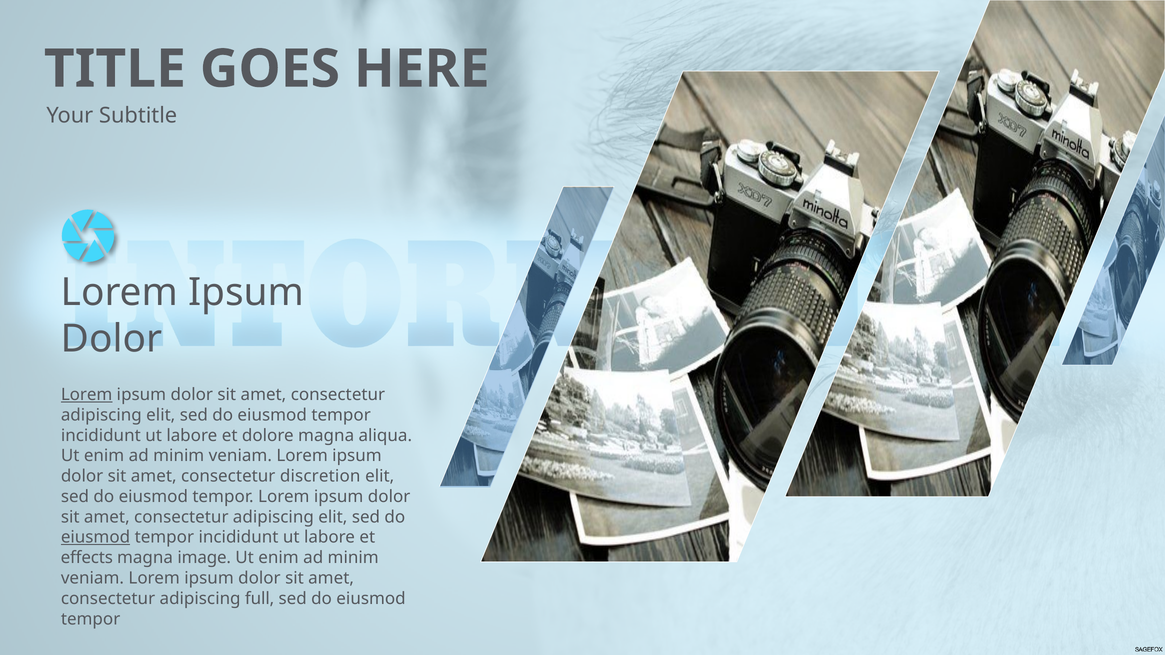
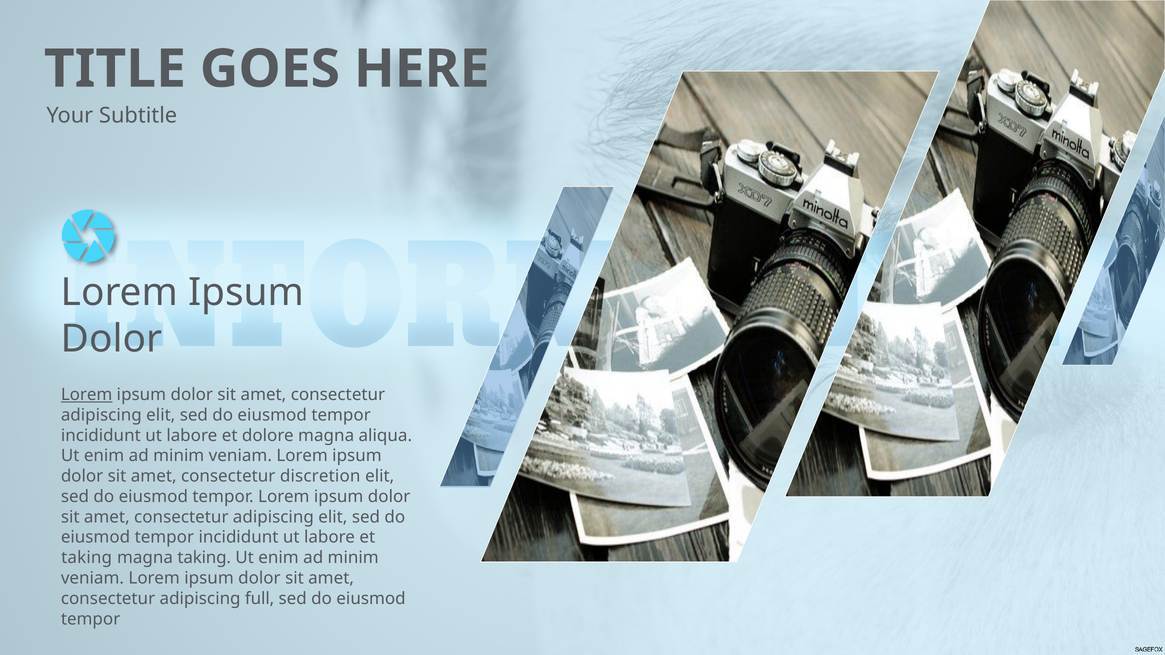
eiusmod at (96, 538) underline: present -> none
effects at (87, 558): effects -> taking
magna image: image -> taking
